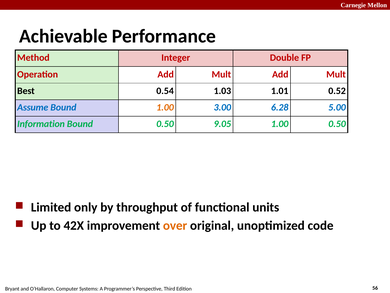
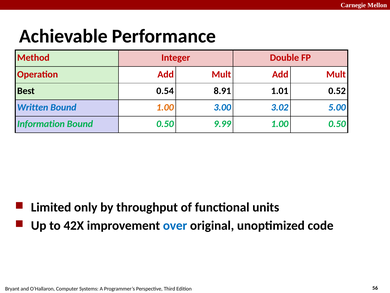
1.03: 1.03 -> 8.91
Assume: Assume -> Written
6.28: 6.28 -> 3.02
9.05: 9.05 -> 9.99
over colour: orange -> blue
